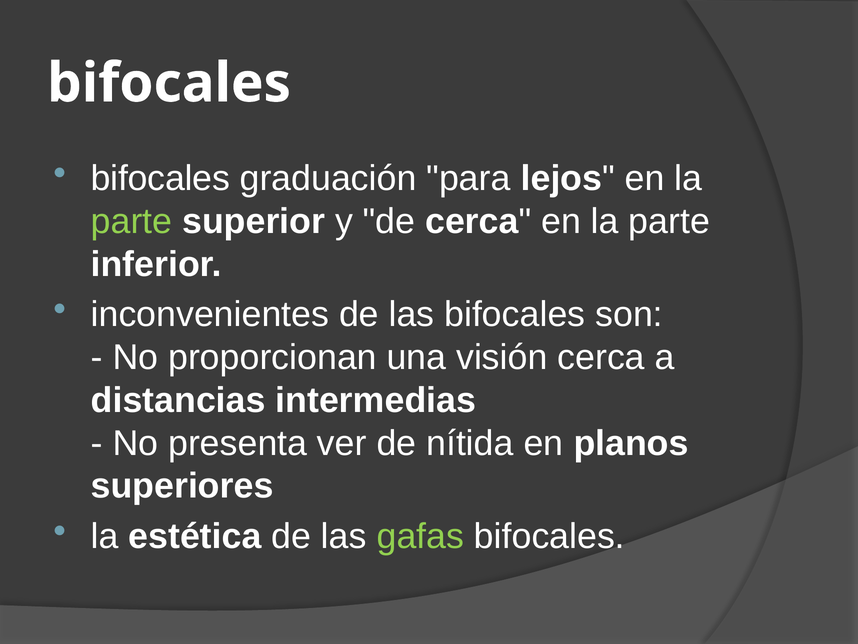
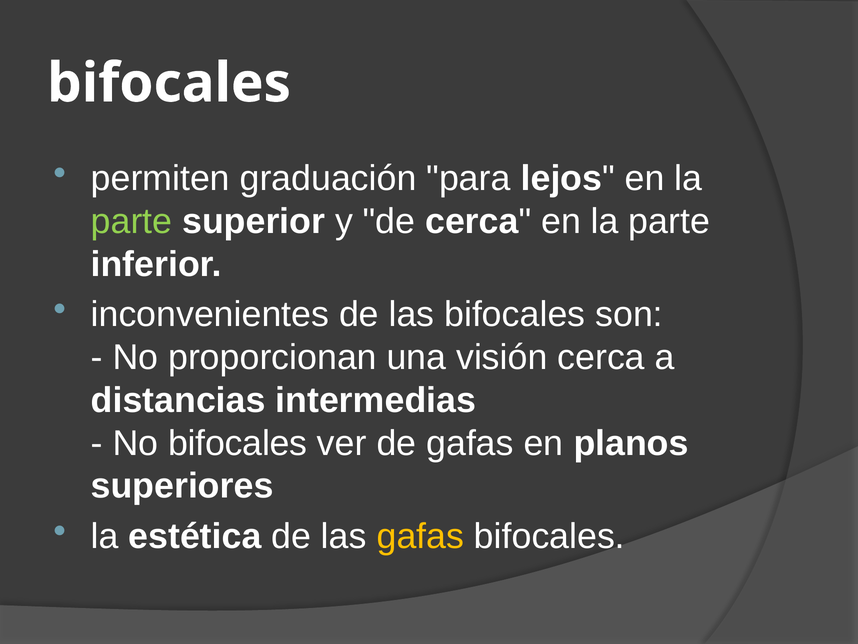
bifocales at (160, 178): bifocales -> permiten
No presenta: presenta -> bifocales
de nítida: nítida -> gafas
gafas at (420, 536) colour: light green -> yellow
